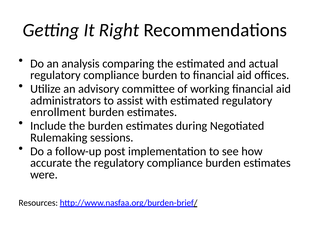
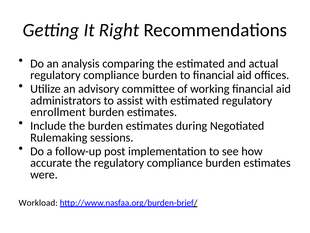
Resources: Resources -> Workload
